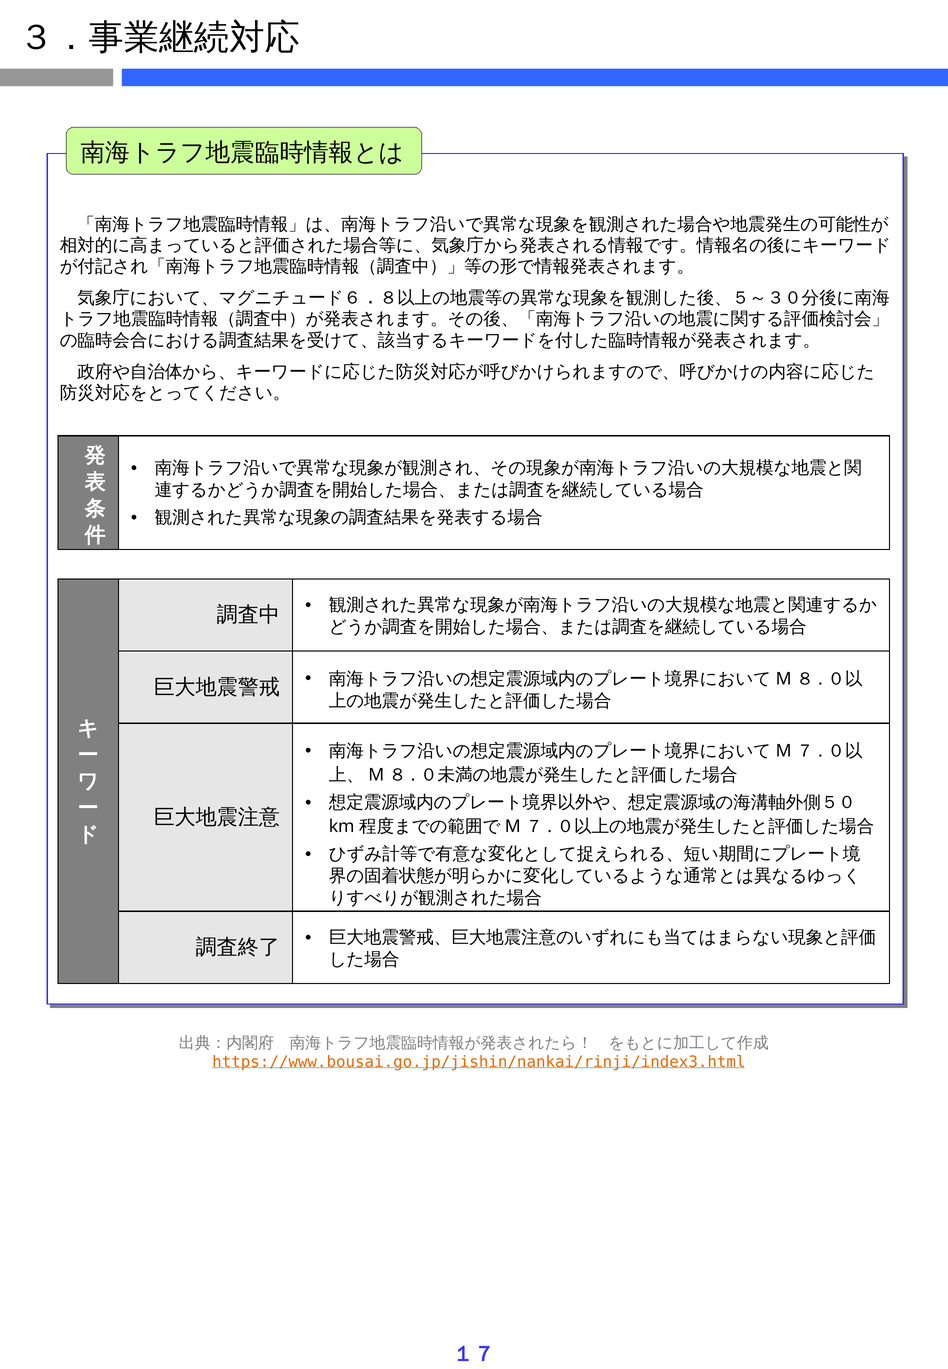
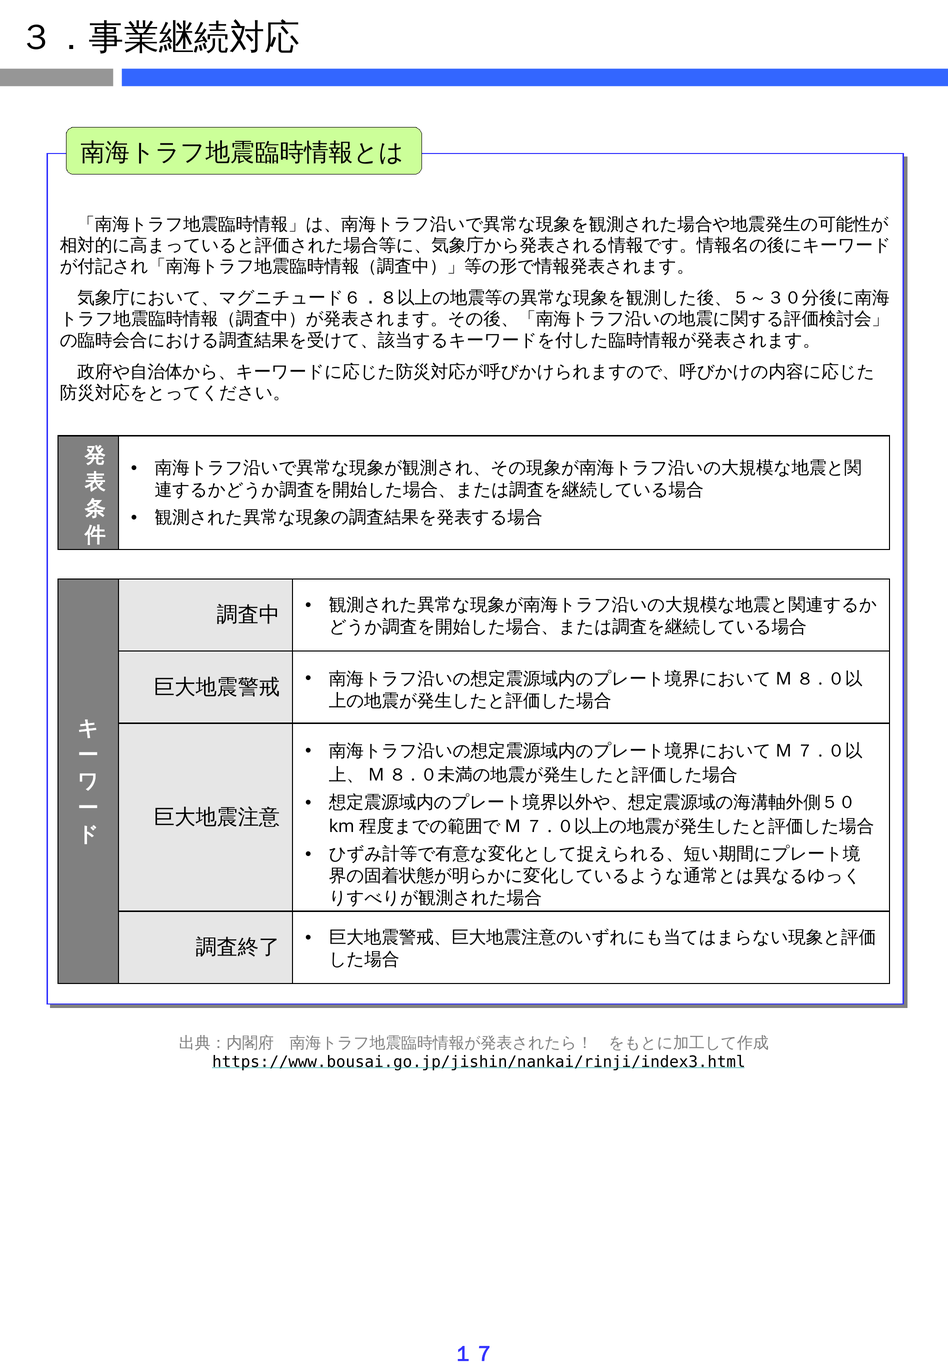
https://www.bousai.go.jp/jishin/nankai/rinji/index3.html colour: orange -> black
